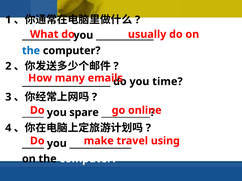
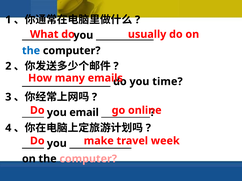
spare: spare -> email
using: using -> week
computer at (88, 159) colour: white -> pink
